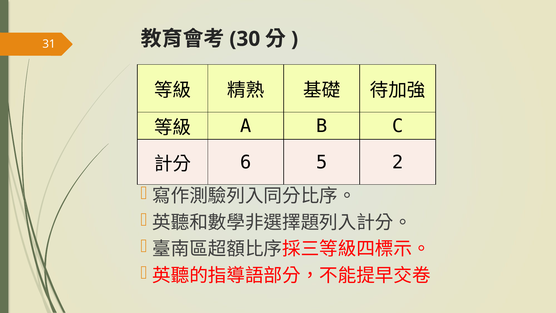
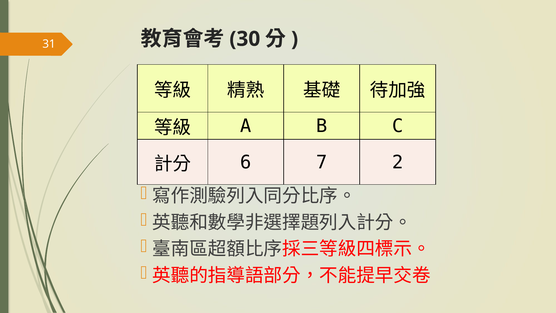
5: 5 -> 7
